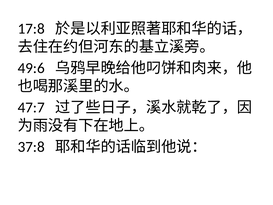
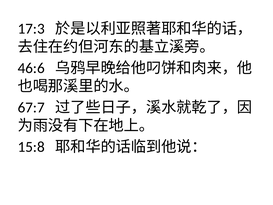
17:8: 17:8 -> 17:3
49:6: 49:6 -> 46:6
47:7: 47:7 -> 67:7
37:8: 37:8 -> 15:8
